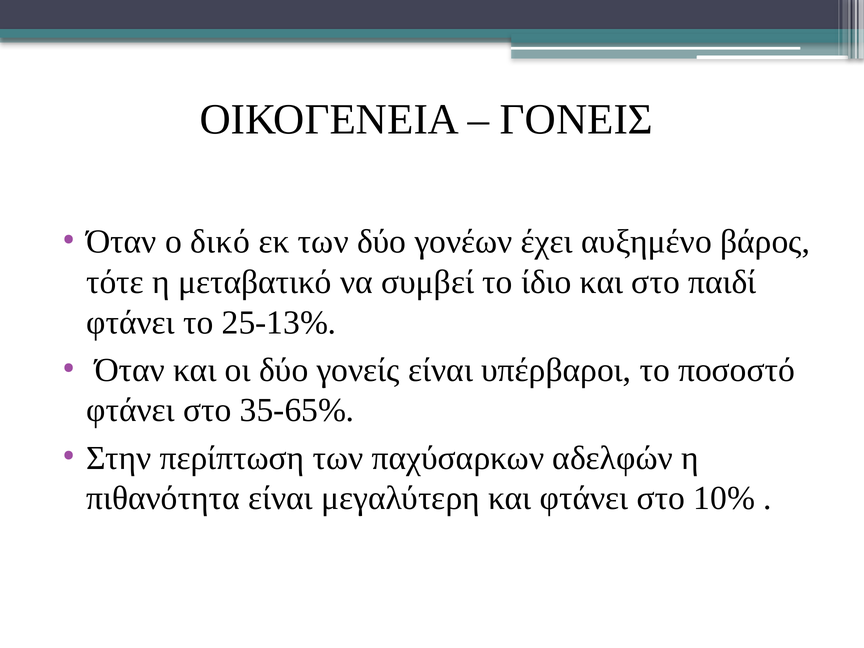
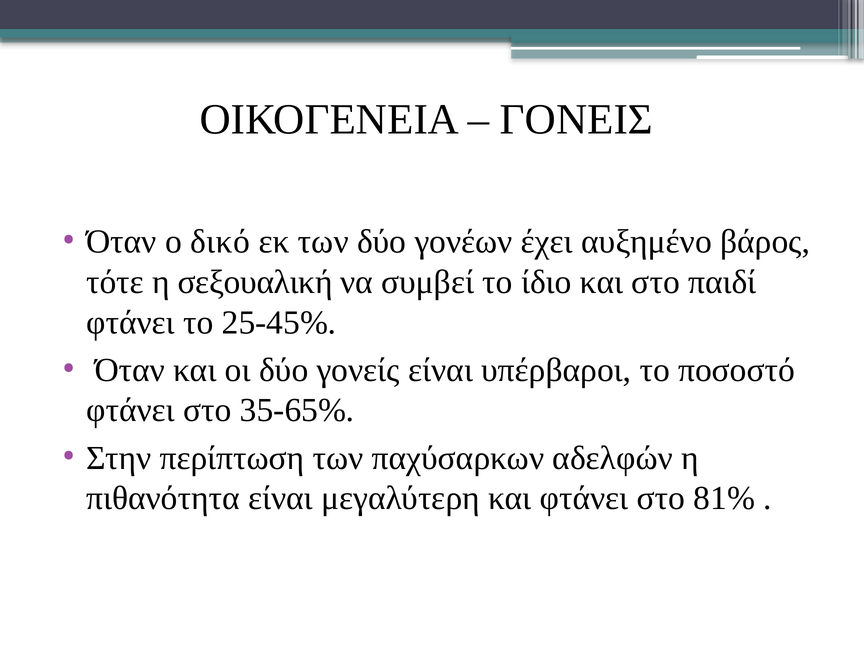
μεταβατικό: μεταβατικό -> σεξουαλική
25-13%: 25-13% -> 25-45%
10%: 10% -> 81%
